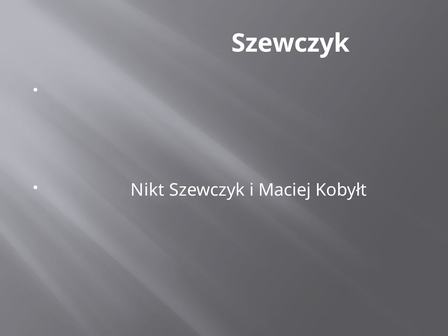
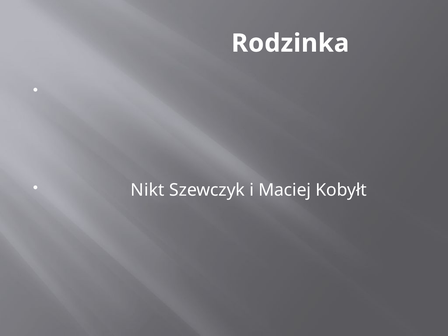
Szewczyk at (290, 43): Szewczyk -> Rodzinka
